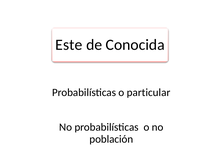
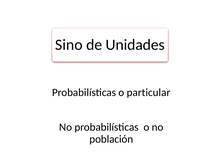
Este: Este -> Sino
Conocida: Conocida -> Unidades
